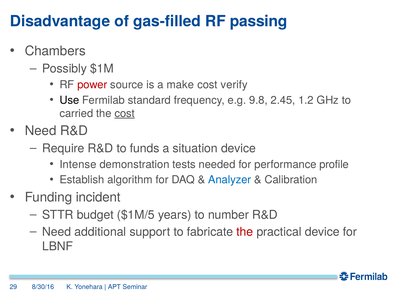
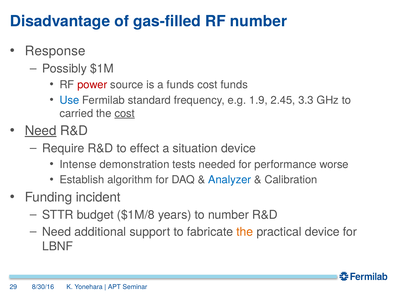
RF passing: passing -> number
Chambers: Chambers -> Response
a make: make -> funds
cost verify: verify -> funds
Use colour: black -> blue
9.8: 9.8 -> 1.9
1.2: 1.2 -> 3.3
Need at (41, 131) underline: none -> present
funds: funds -> effect
profile: profile -> worse
$1M/5: $1M/5 -> $1M/8
the at (245, 232) colour: red -> orange
